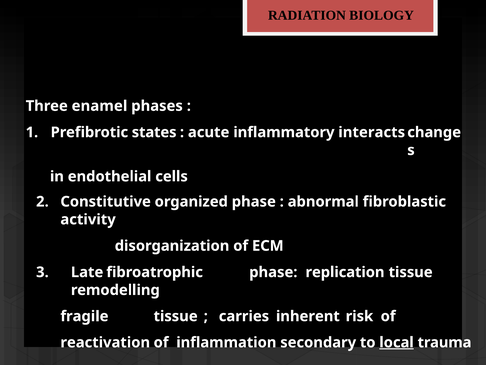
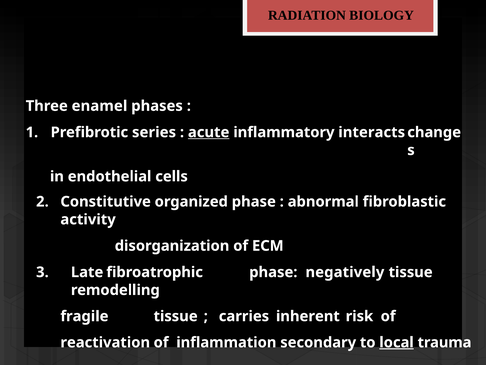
states: states -> series
acute underline: none -> present
replication: replication -> negatively
